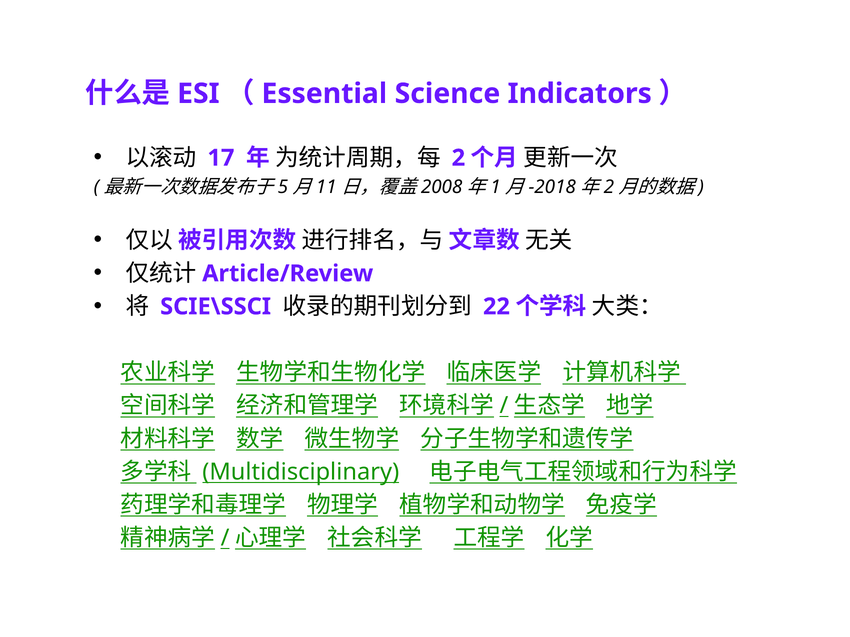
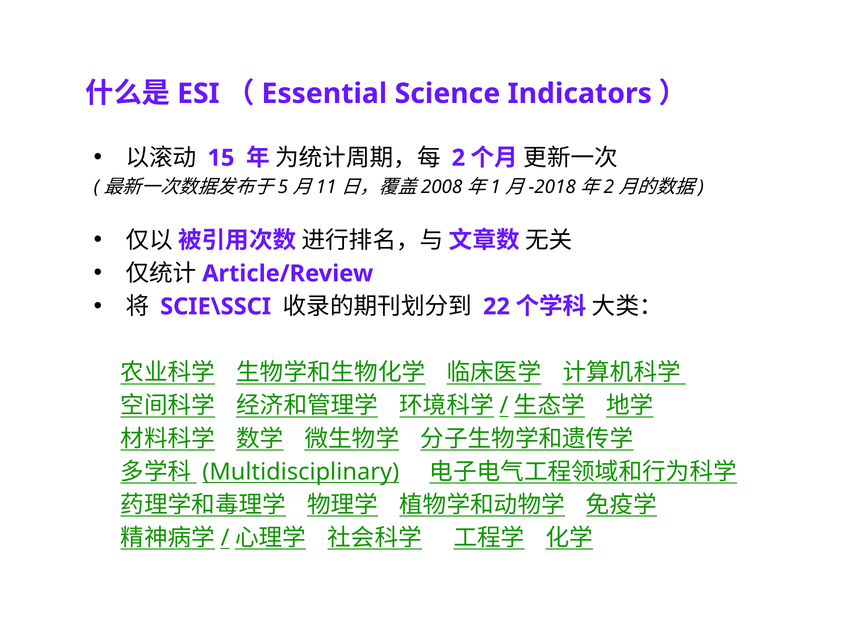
17: 17 -> 15
